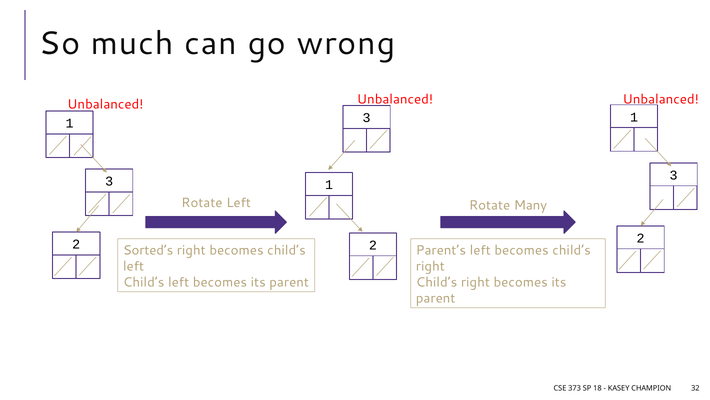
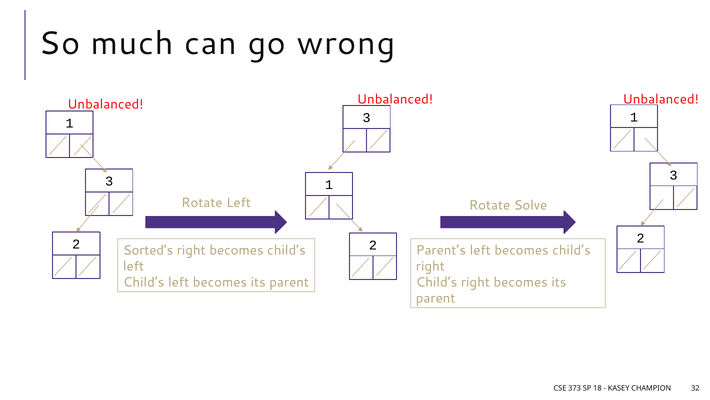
Many: Many -> Solve
